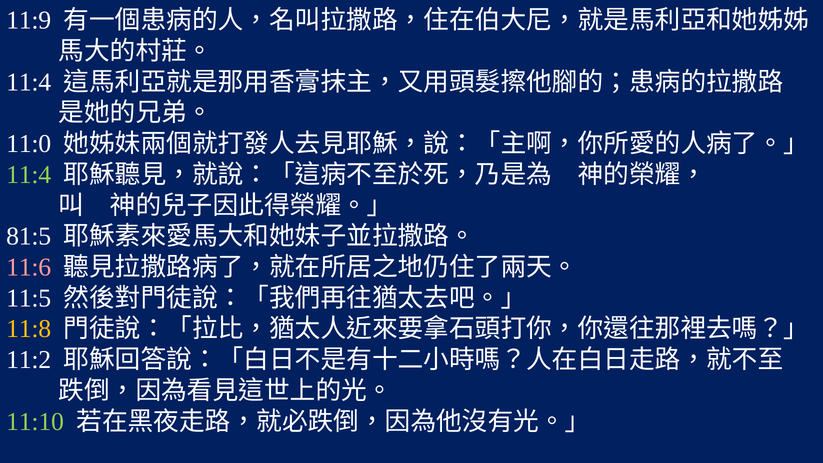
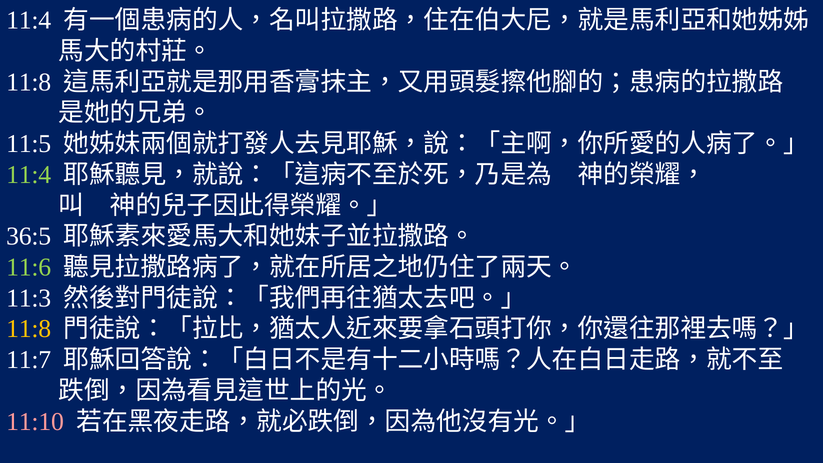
11:9 at (29, 20): 11:9 -> 11:4
11:4 at (29, 82): 11:4 -> 11:8
11:0: 11:0 -> 11:5
81:5: 81:5 -> 36:5
11:6 colour: pink -> light green
11:5: 11:5 -> 11:3
11:2: 11:2 -> 11:7
11:10 colour: light green -> pink
